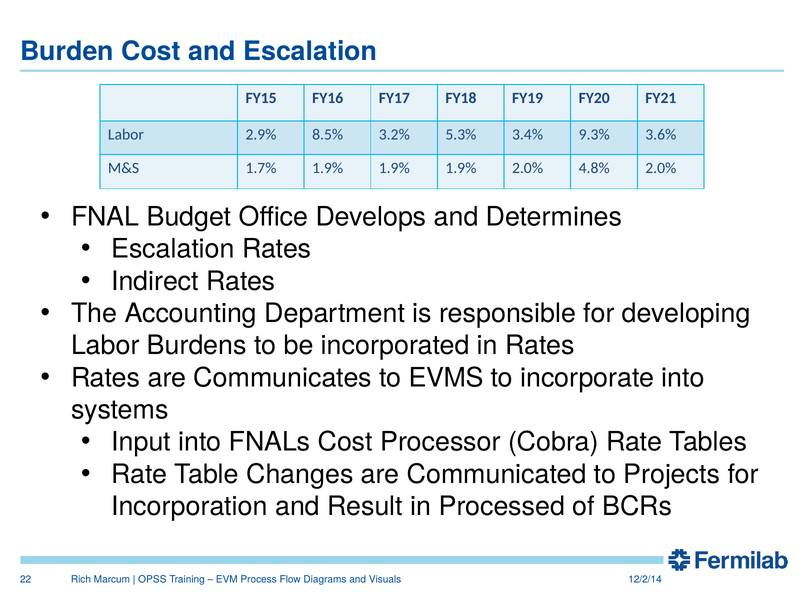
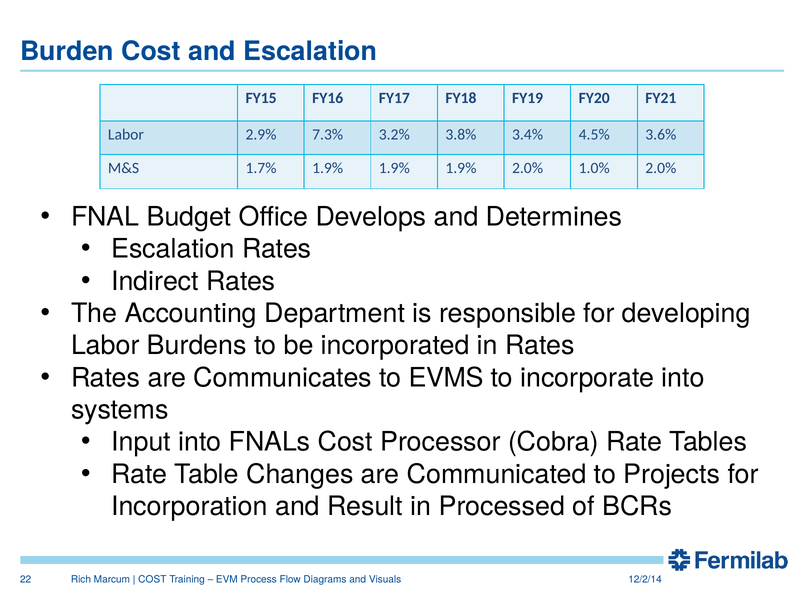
8.5%: 8.5% -> 7.3%
5.3%: 5.3% -> 3.8%
9.3%: 9.3% -> 4.5%
4.8%: 4.8% -> 1.0%
OPSS at (152, 580): OPSS -> COST
